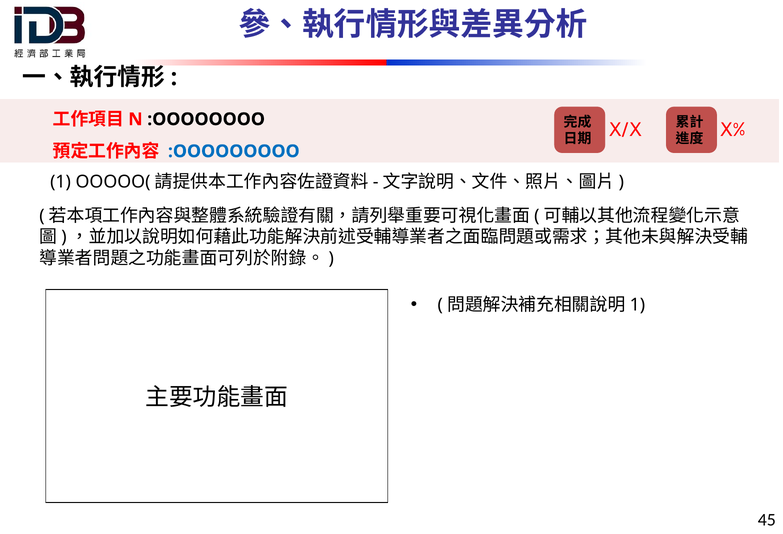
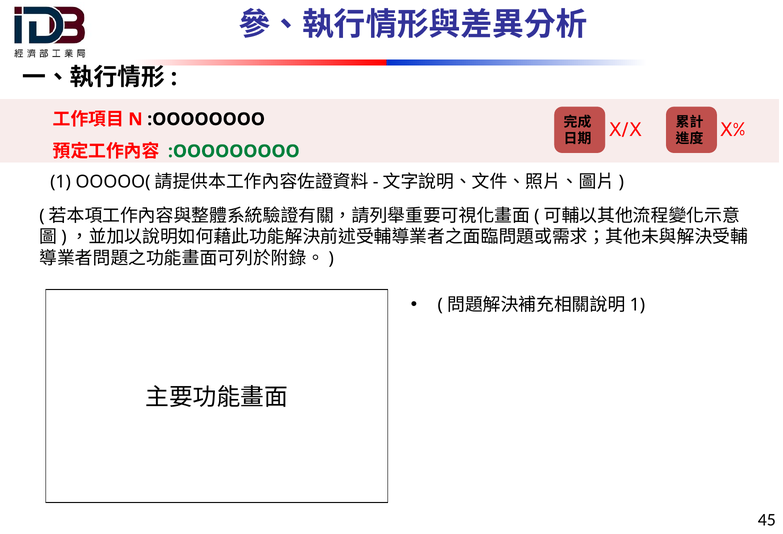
:OOOOOOOOO colour: blue -> green
